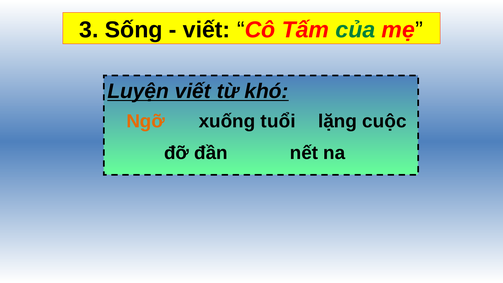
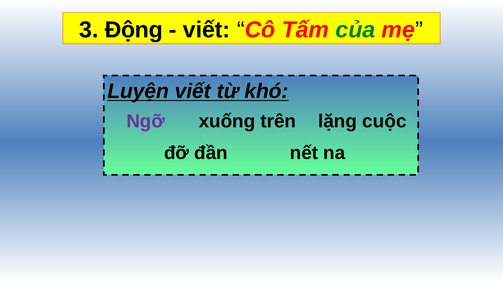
Sống: Sống -> Động
Ngỡ colour: orange -> purple
tuổi: tuổi -> trên
